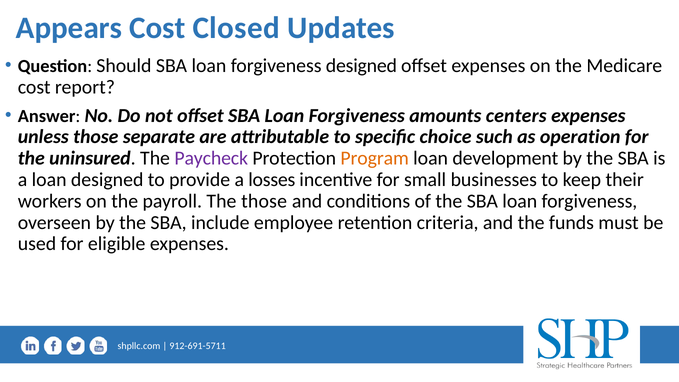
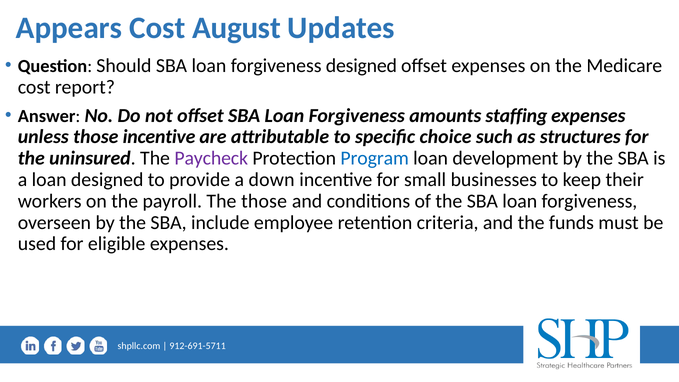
Closed: Closed -> August
centers: centers -> staffing
those separate: separate -> incentive
operation: operation -> structures
Program colour: orange -> blue
losses: losses -> down
